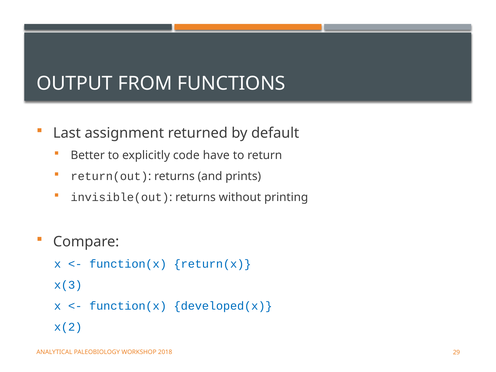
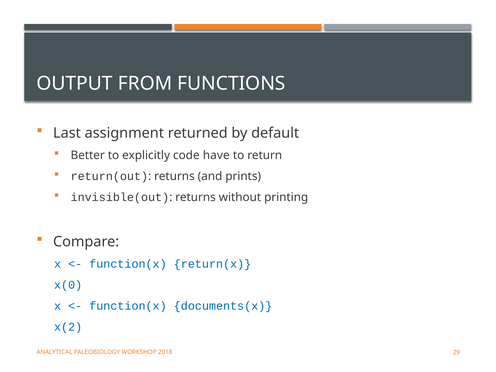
x(3: x(3 -> x(0
developed(x: developed(x -> documents(x
